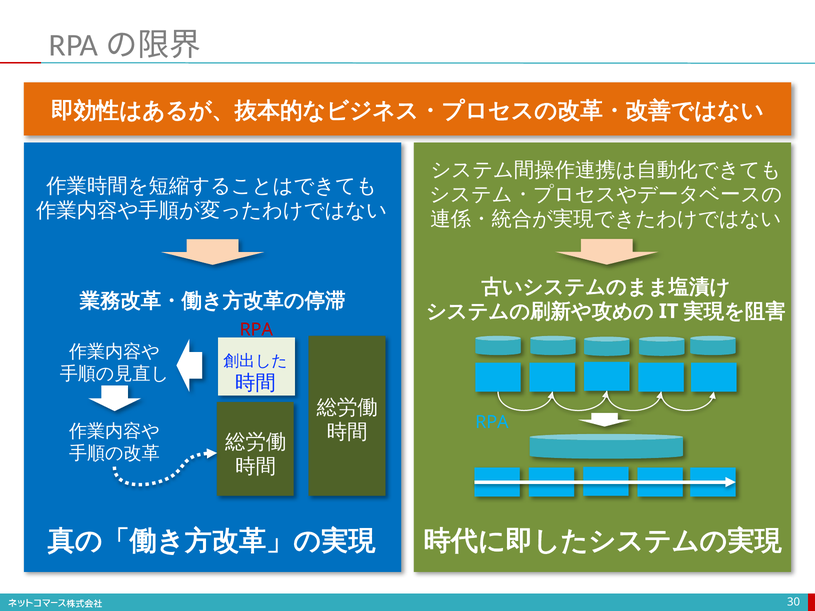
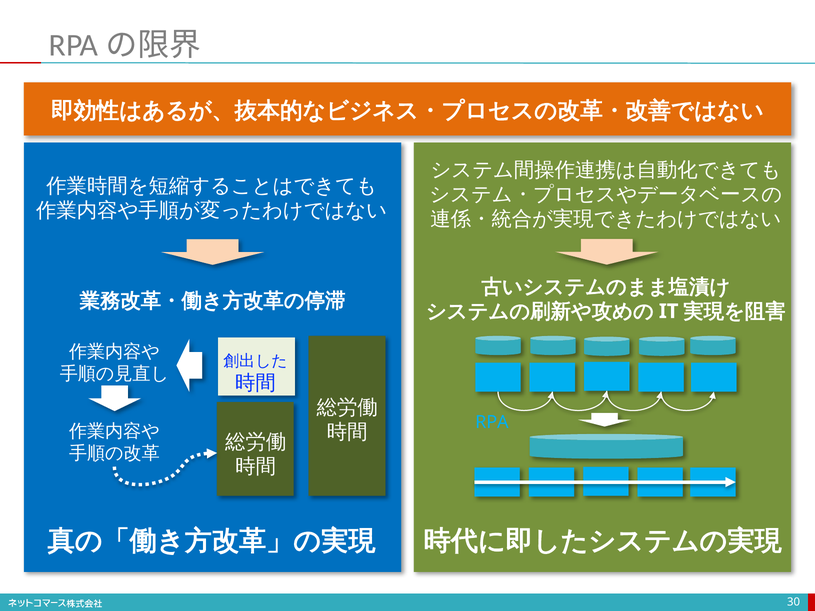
RPA at (256, 330) colour: red -> blue
